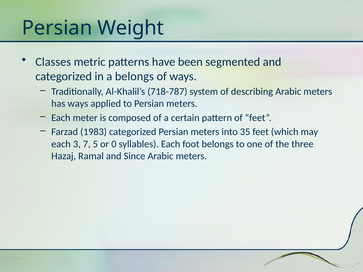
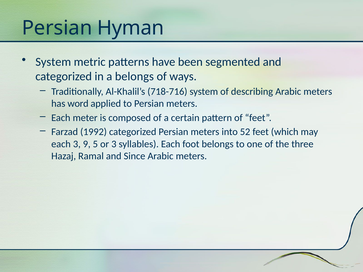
Weight: Weight -> Hyman
Classes at (53, 62): Classes -> System
718-787: 718-787 -> 718-716
has ways: ways -> word
1983: 1983 -> 1992
35: 35 -> 52
7: 7 -> 9
or 0: 0 -> 3
